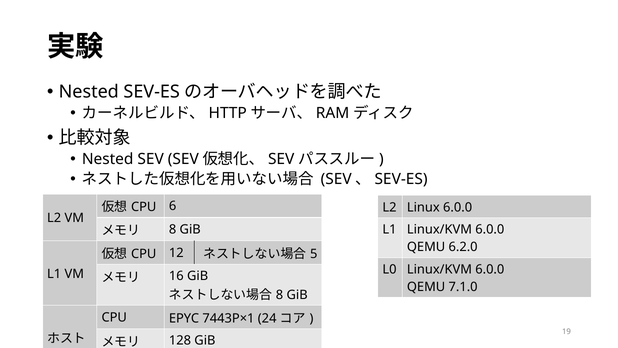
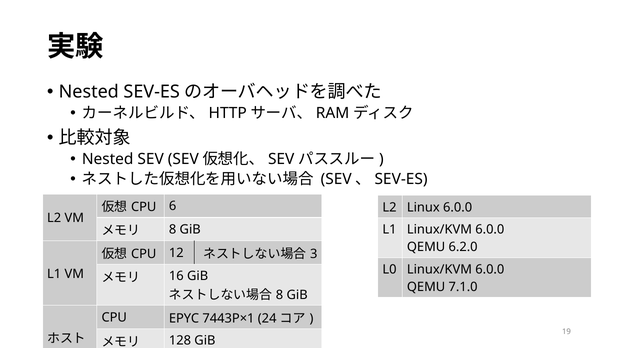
5: 5 -> 3
